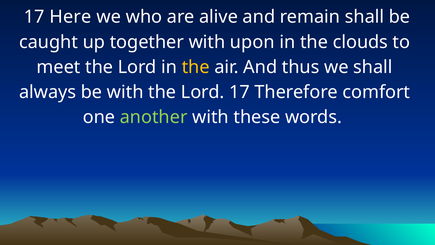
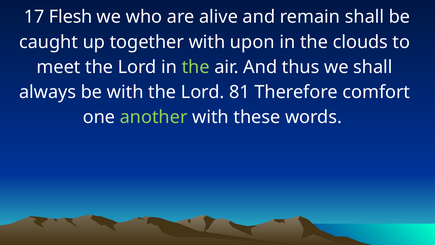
Here: Here -> Flesh
the at (196, 67) colour: yellow -> light green
Lord 17: 17 -> 81
